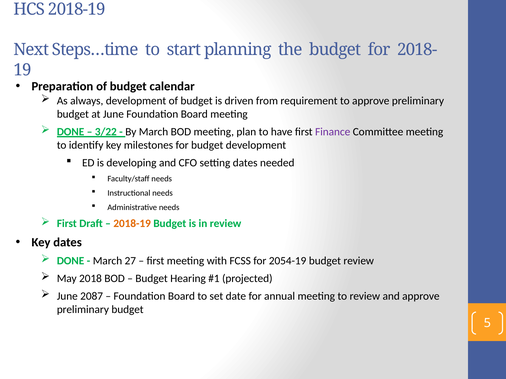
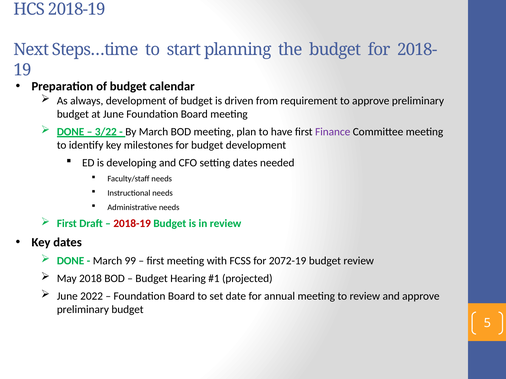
2018-19 at (132, 224) colour: orange -> red
27: 27 -> 99
2054-19: 2054-19 -> 2072-19
2087: 2087 -> 2022
